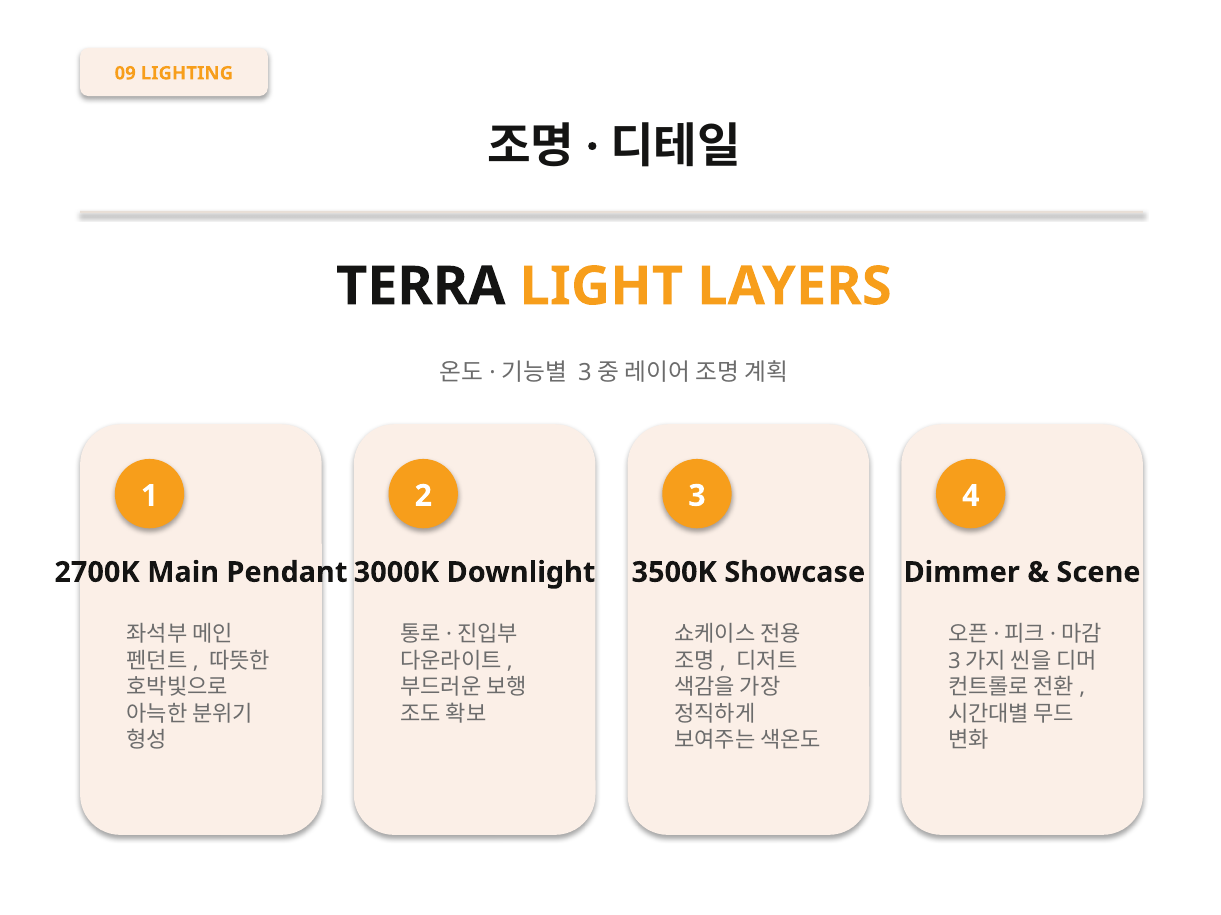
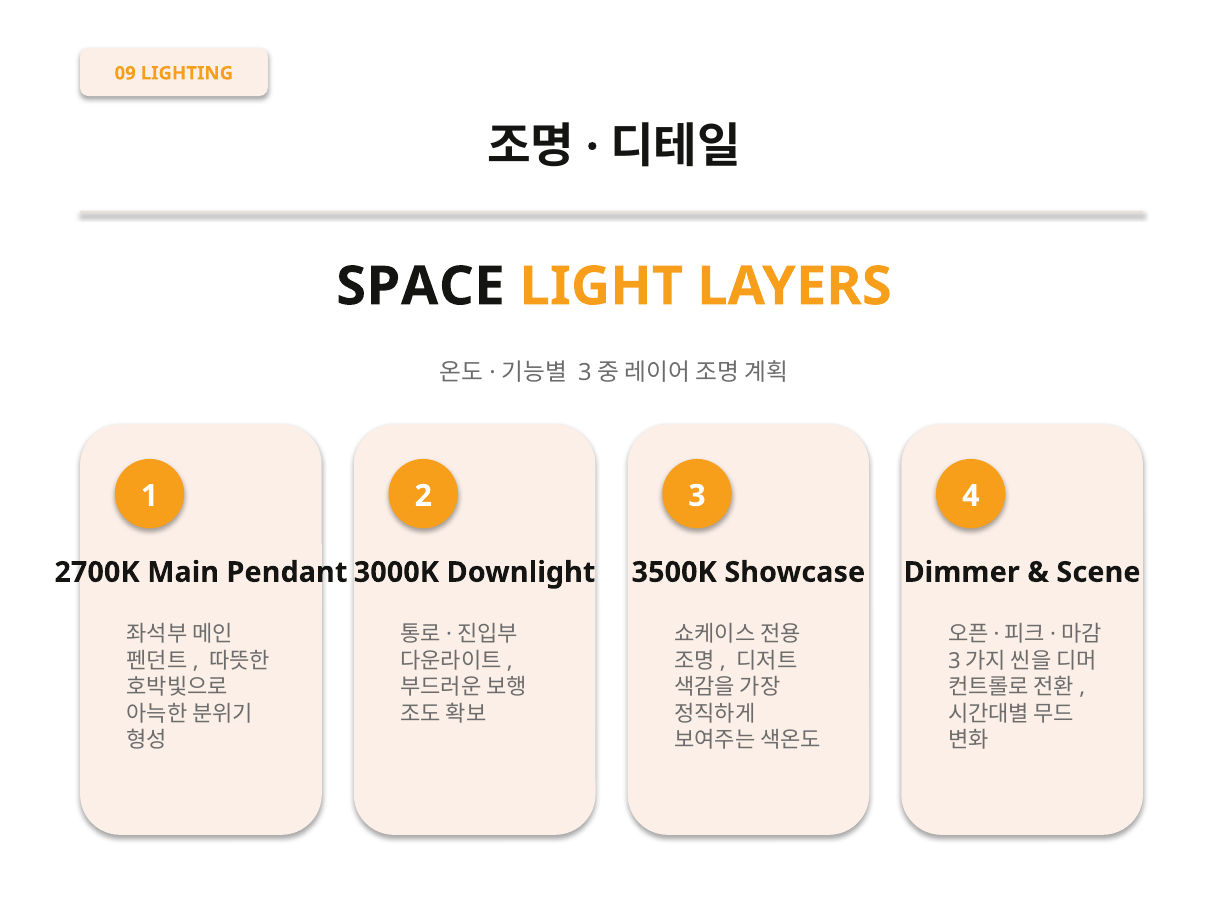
TERRA: TERRA -> SPACE
